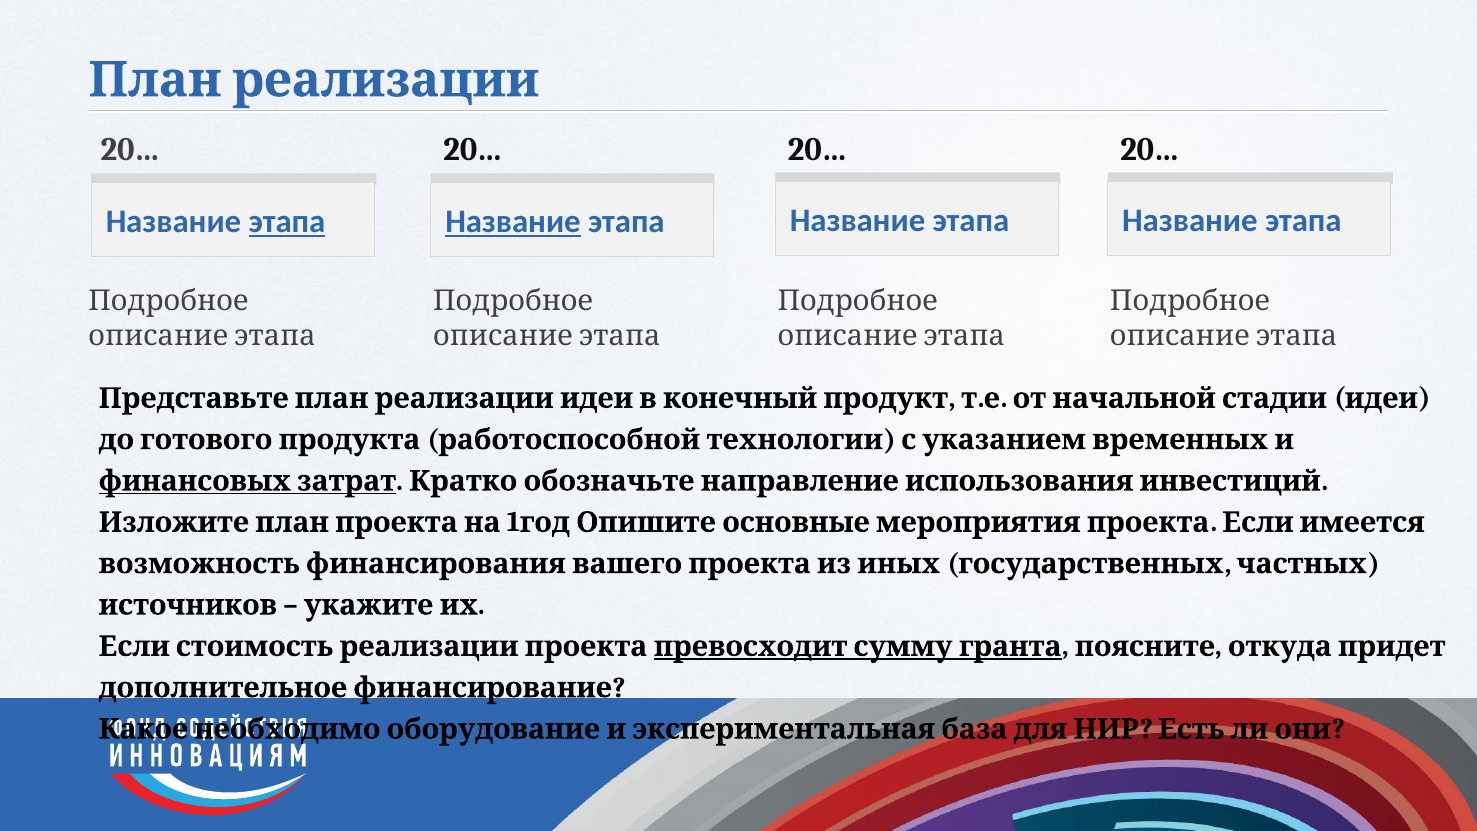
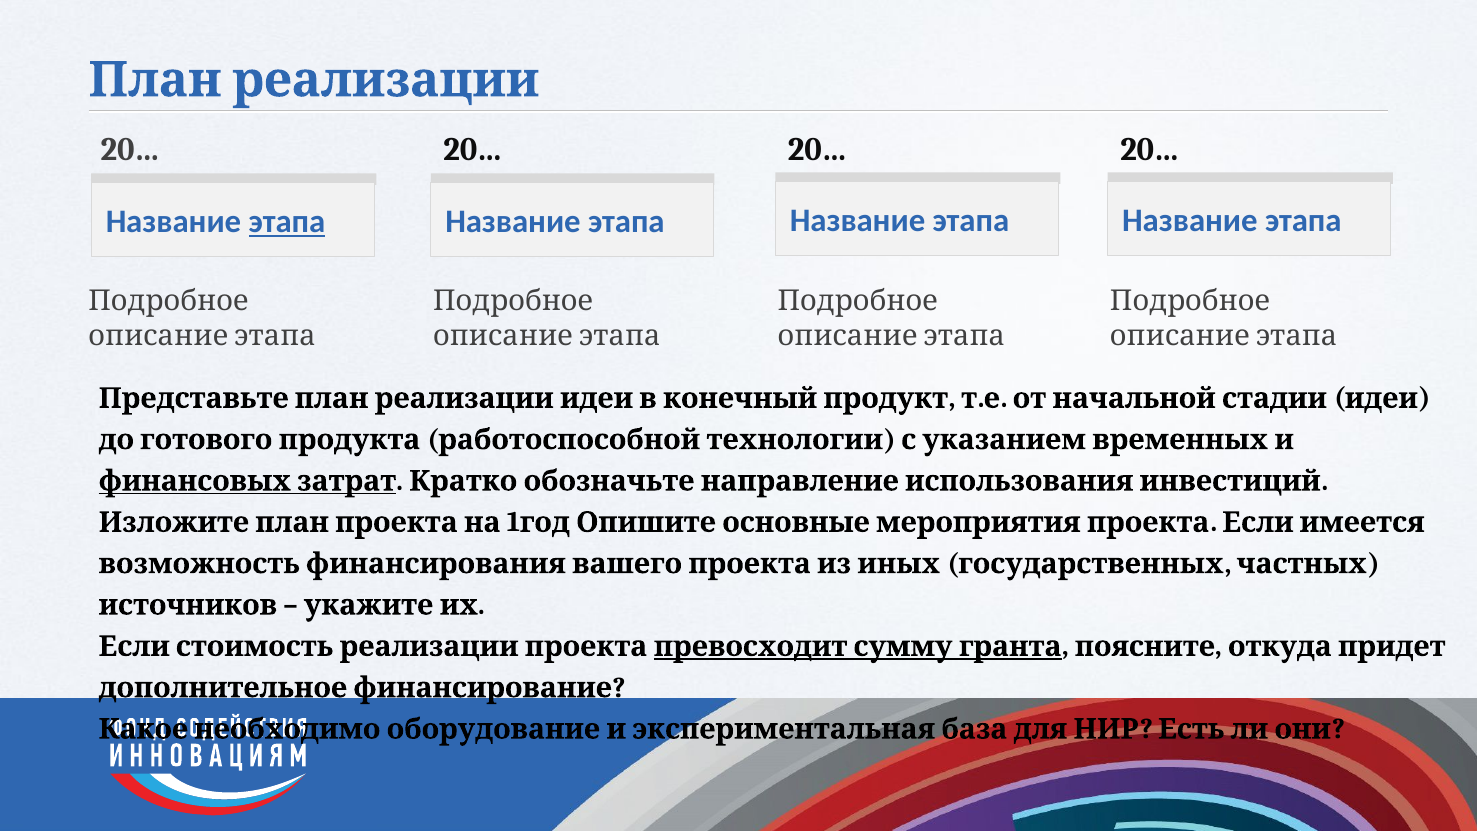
Название at (513, 222) underline: present -> none
